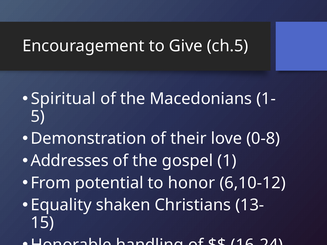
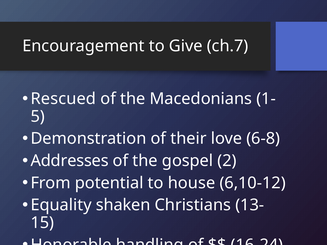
ch.5: ch.5 -> ch.7
Spiritual: Spiritual -> Rescued
0-8: 0-8 -> 6-8
1: 1 -> 2
honor: honor -> house
